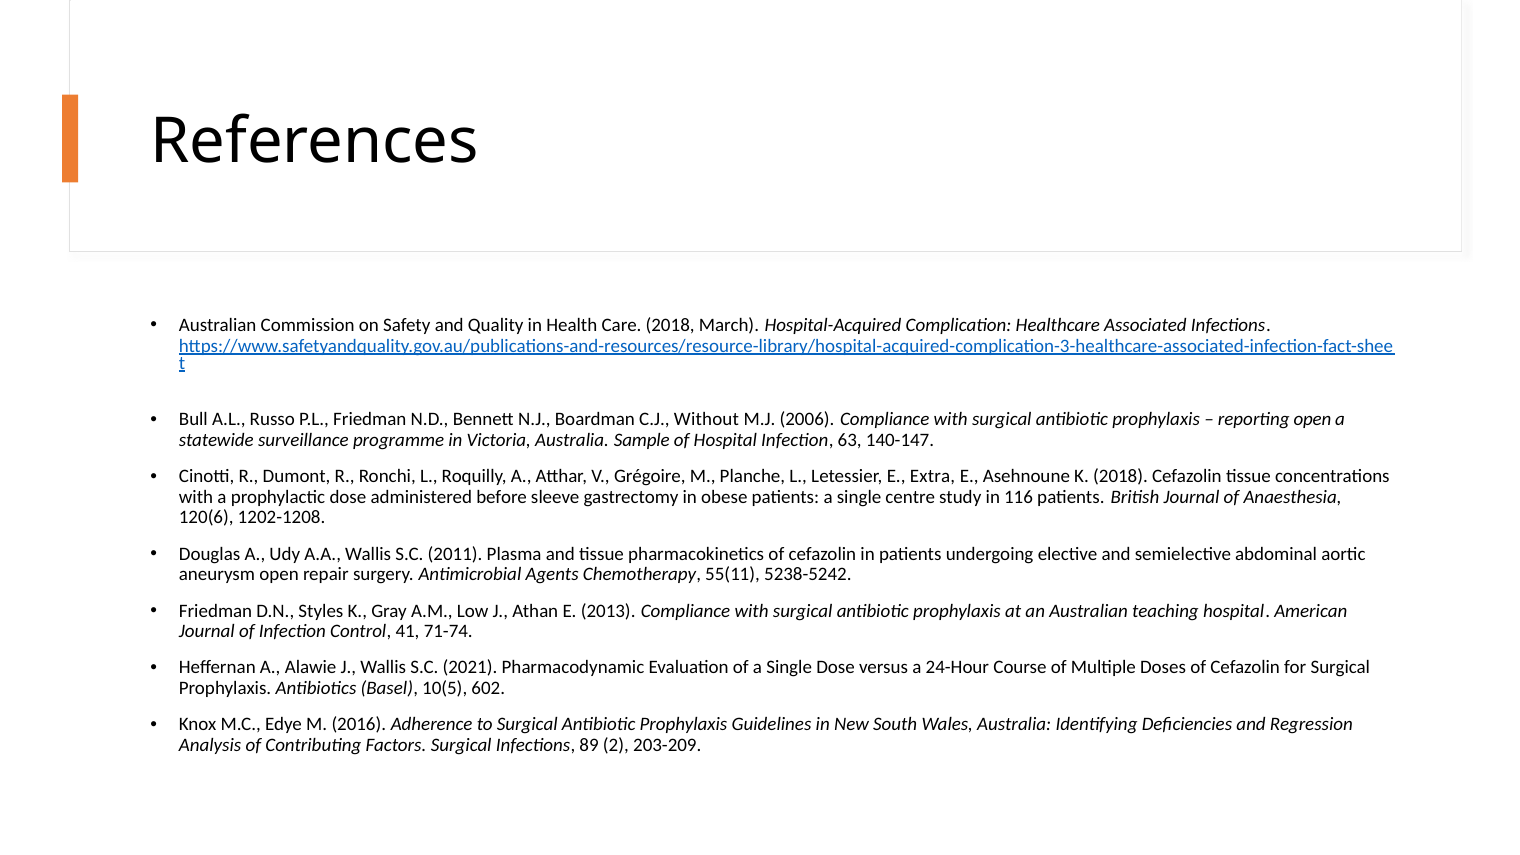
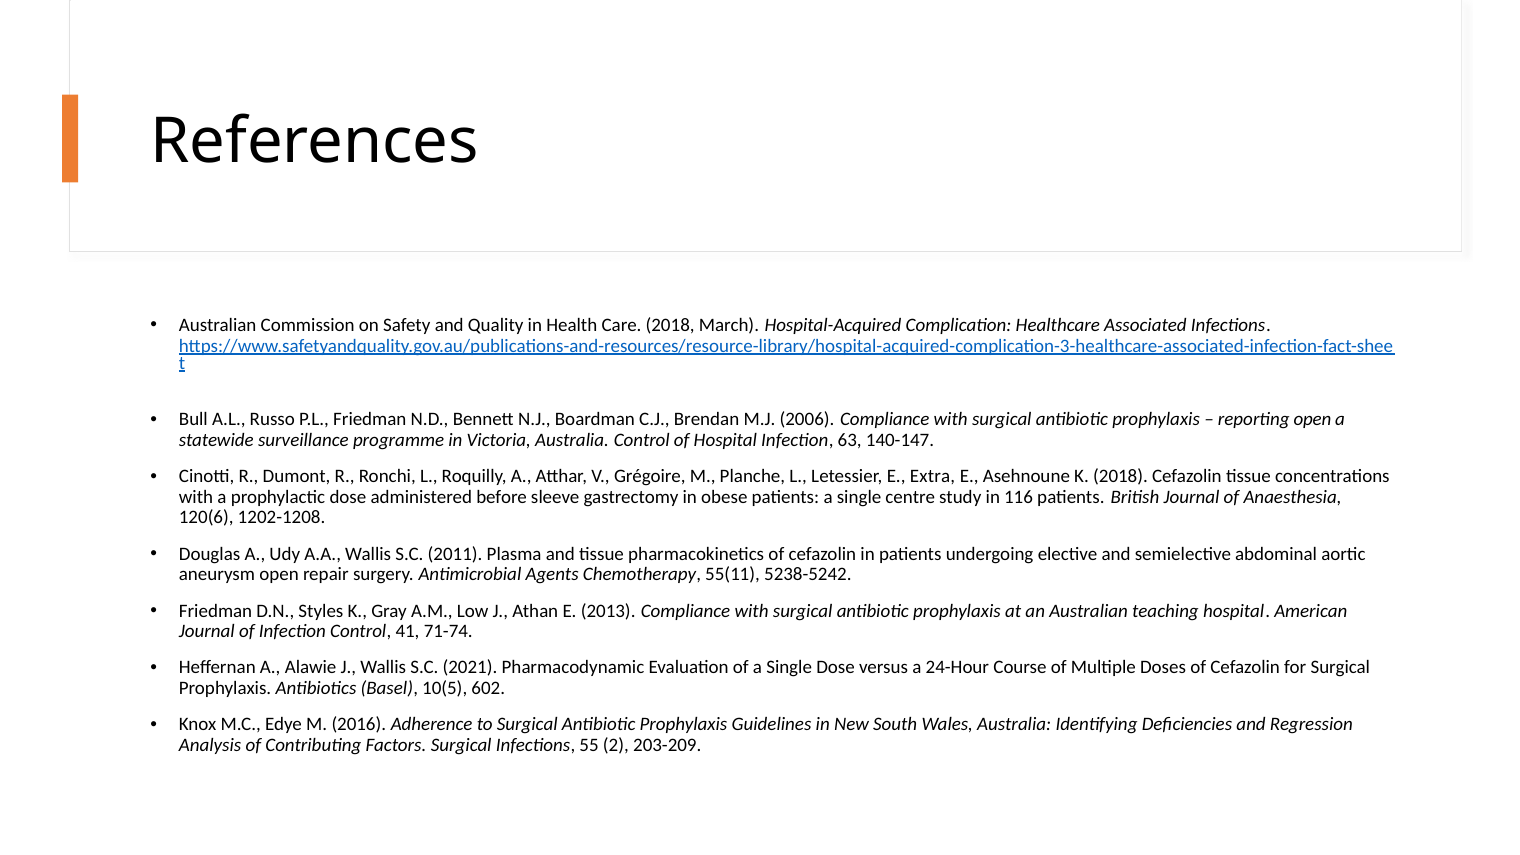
Without: Without -> Brendan
Australia Sample: Sample -> Control
89: 89 -> 55
